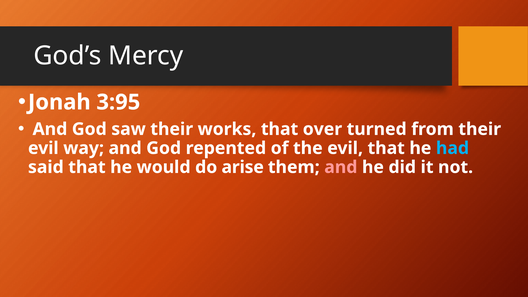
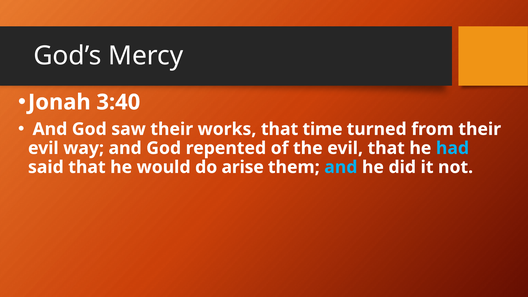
3:95: 3:95 -> 3:40
over: over -> time
and at (341, 167) colour: pink -> light blue
